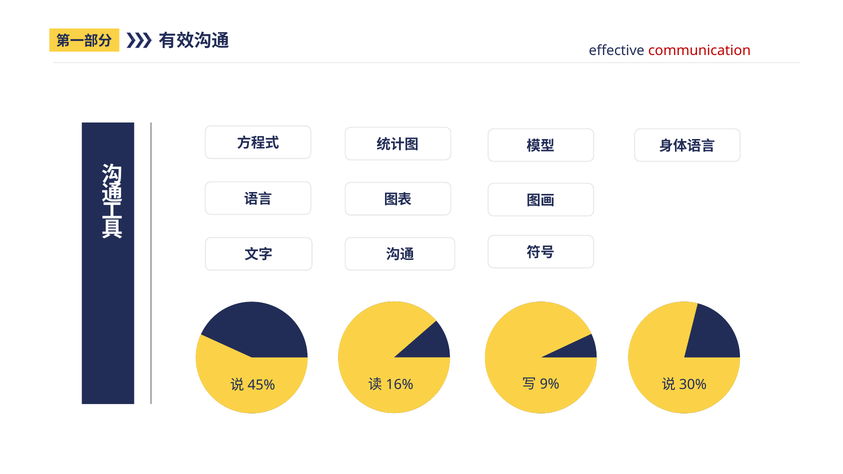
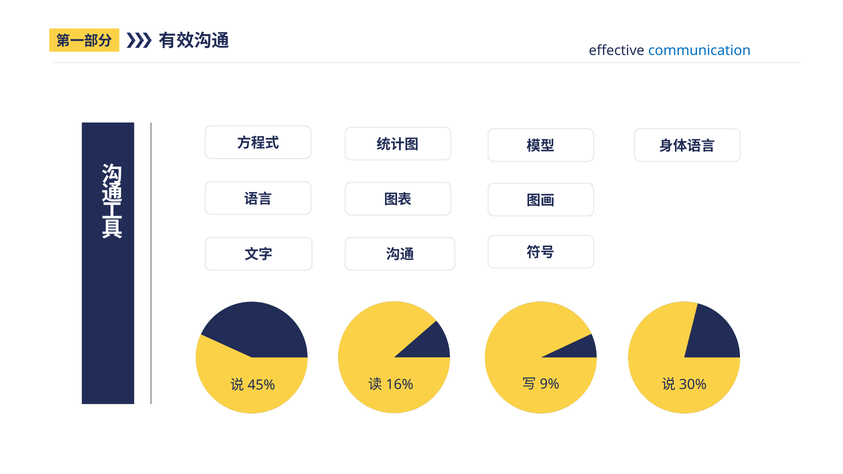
communication colour: red -> blue
